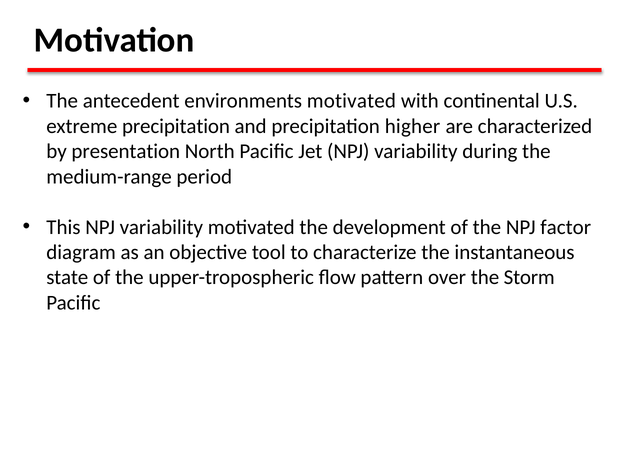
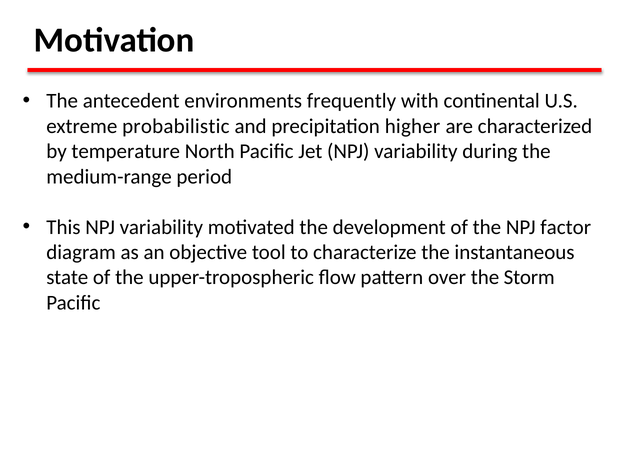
environments motivated: motivated -> frequently
extreme precipitation: precipitation -> probabilistic
presentation: presentation -> temperature
